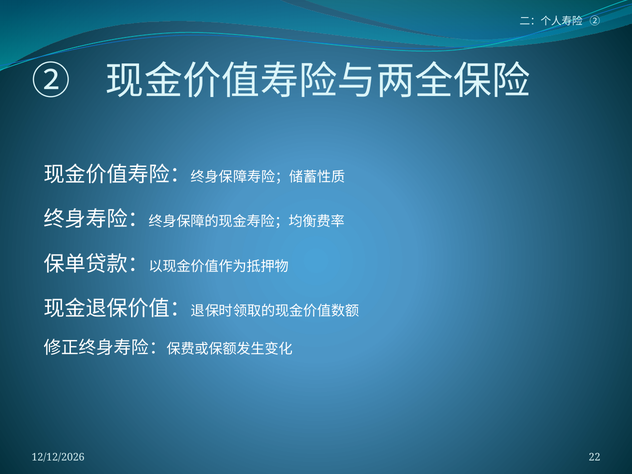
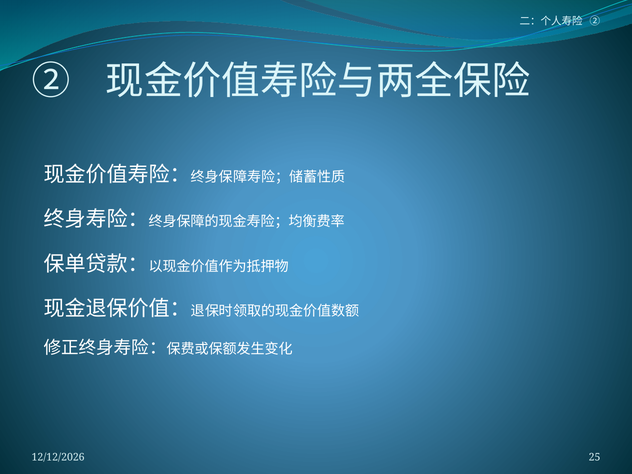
22: 22 -> 25
